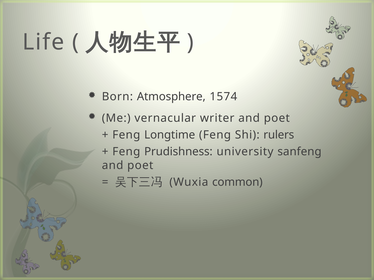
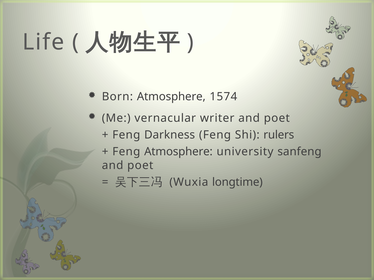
Longtime: Longtime -> Darkness
Feng Prudishness: Prudishness -> Atmosphere
common: common -> longtime
